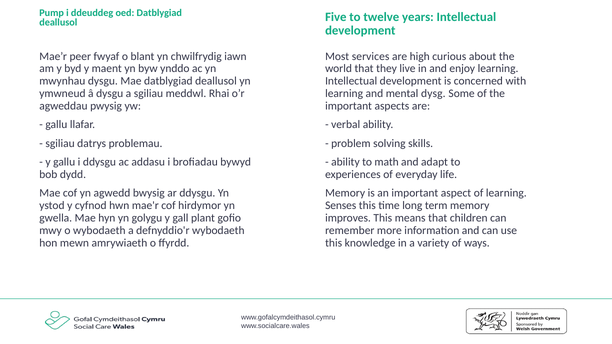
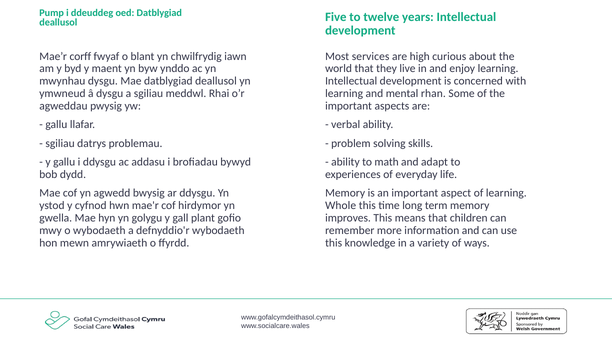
peer: peer -> corff
dysg: dysg -> rhan
Senses: Senses -> Whole
